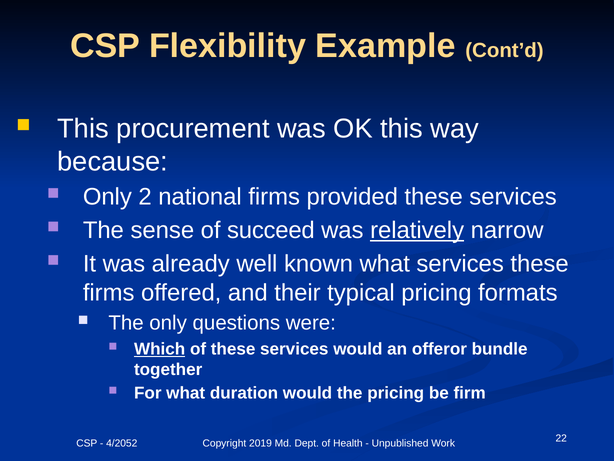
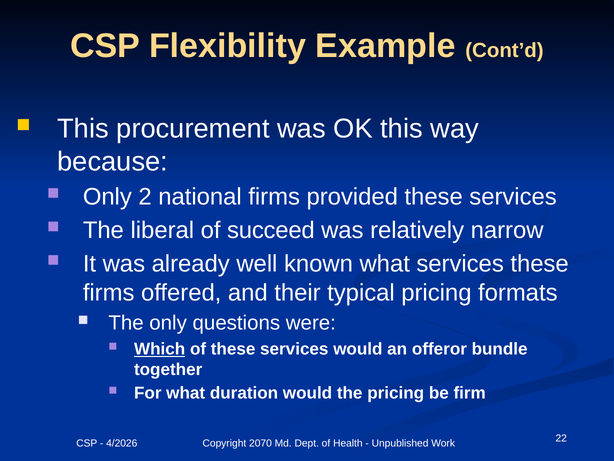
sense: sense -> liberal
relatively underline: present -> none
4/2052: 4/2052 -> 4/2026
2019: 2019 -> 2070
